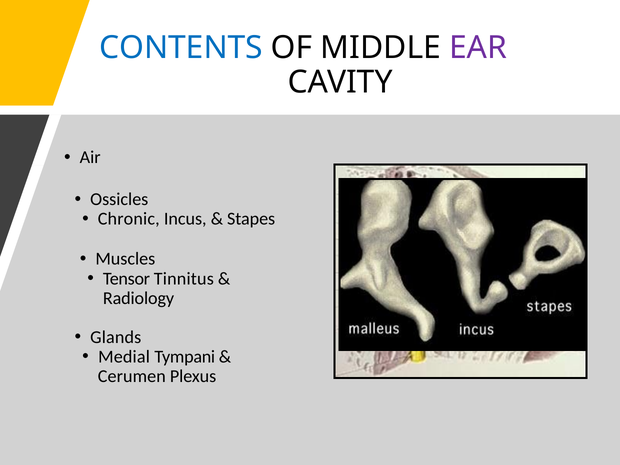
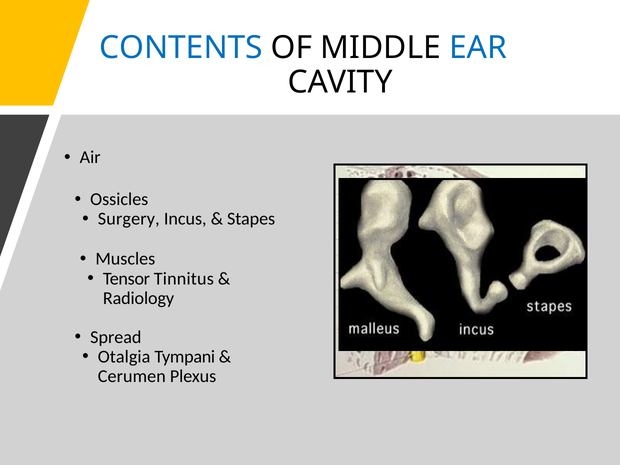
EAR colour: purple -> blue
Chronic: Chronic -> Surgery
Glands: Glands -> Spread
Medial: Medial -> Otalgia
